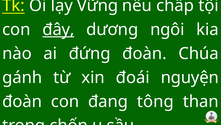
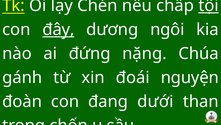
Vững: Vững -> Chén
tội underline: none -> present
đứng đoàn: đoàn -> nặng
tông: tông -> dưới
